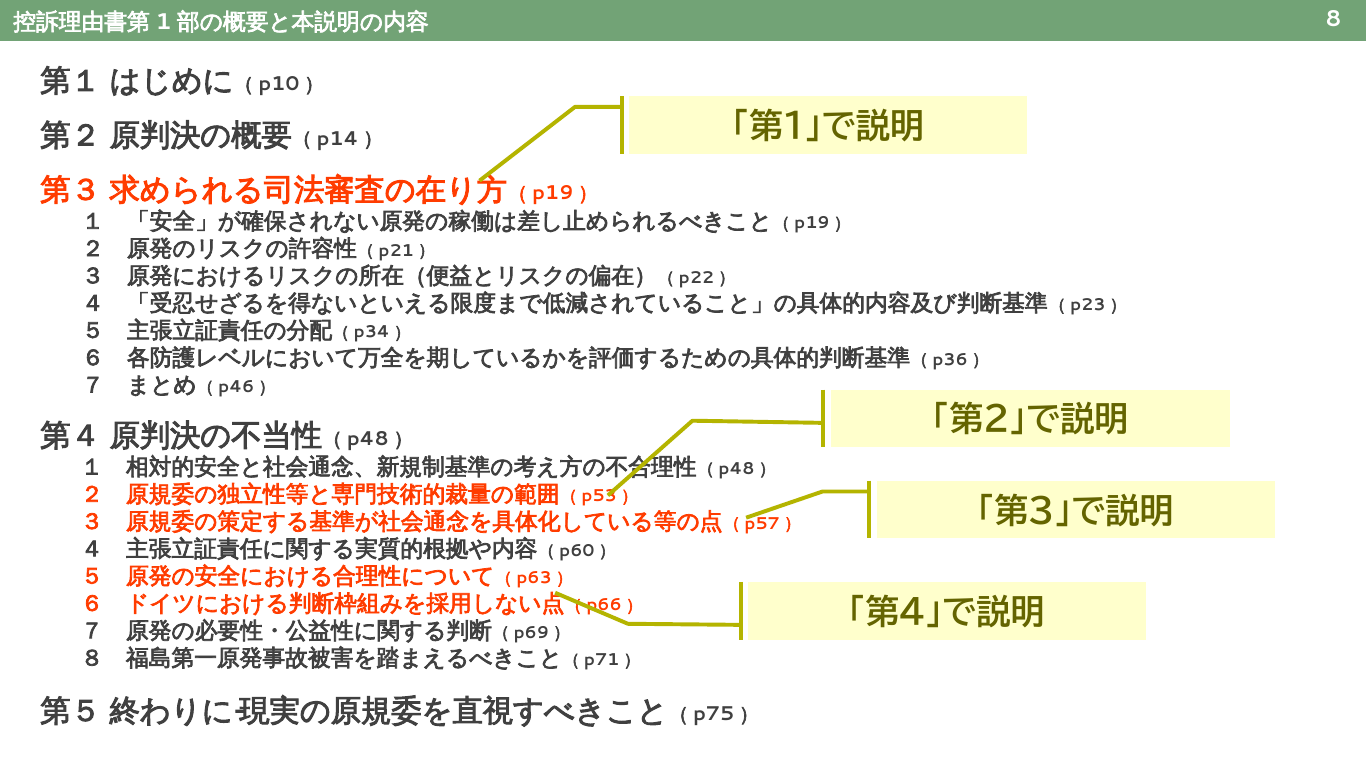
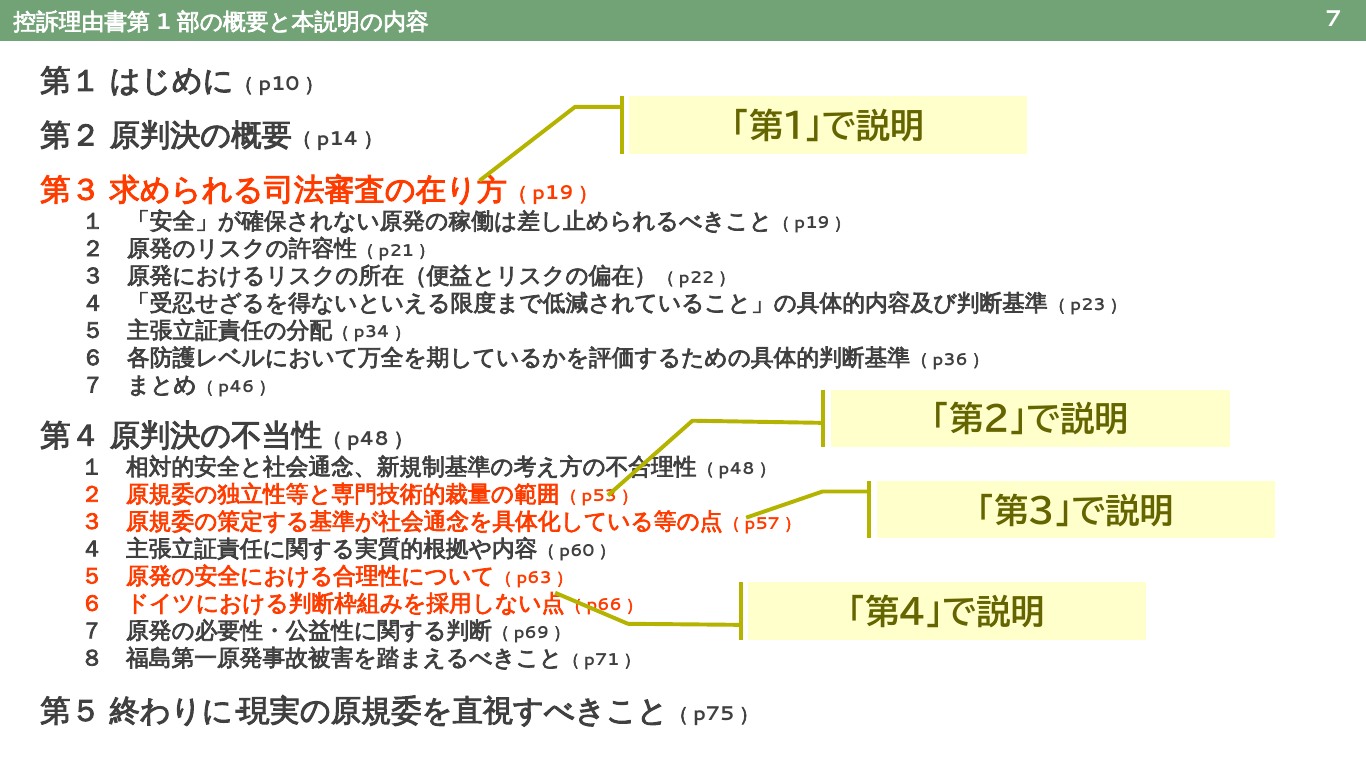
8: 8 -> 7
